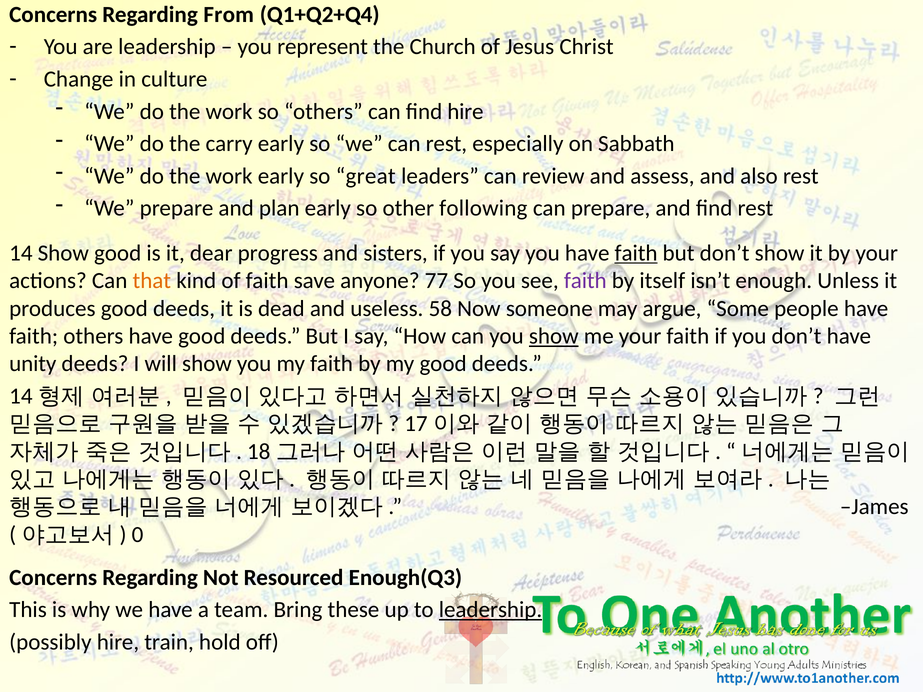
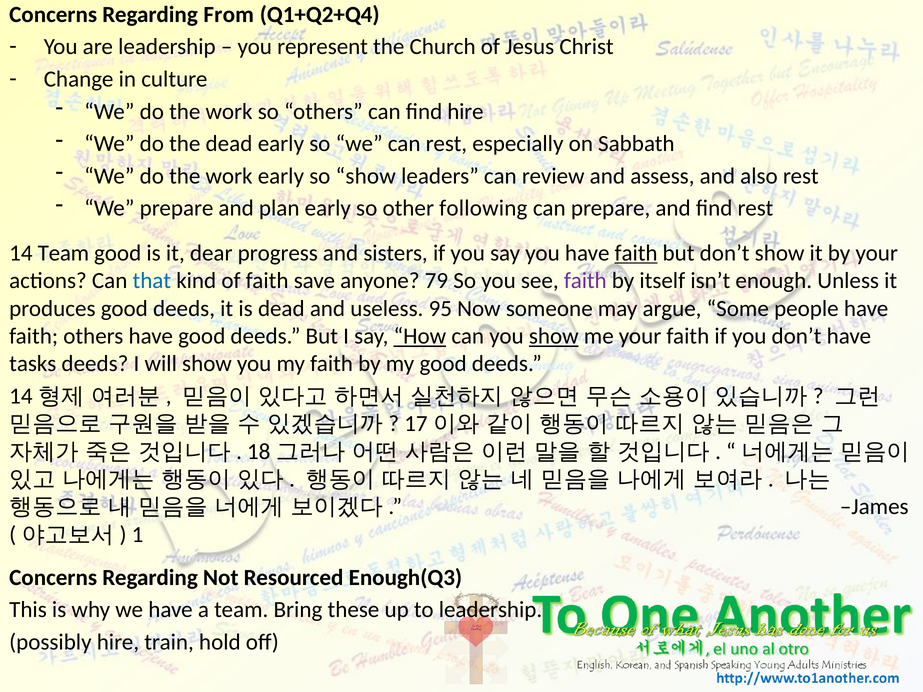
the carry: carry -> dead
so great: great -> show
14 Show: Show -> Team
that colour: orange -> blue
77: 77 -> 79
58: 58 -> 95
How underline: none -> present
unity: unity -> tasks
0: 0 -> 1
leadership at (491, 610) underline: present -> none
